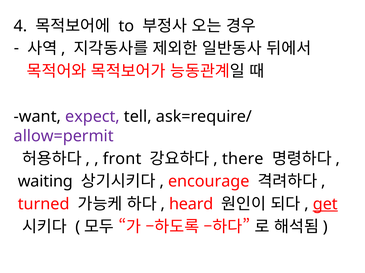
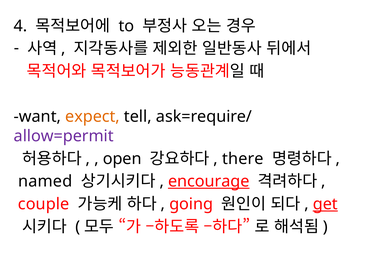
expect colour: purple -> orange
front: front -> open
waiting: waiting -> named
encourage underline: none -> present
turned: turned -> couple
heard: heard -> going
